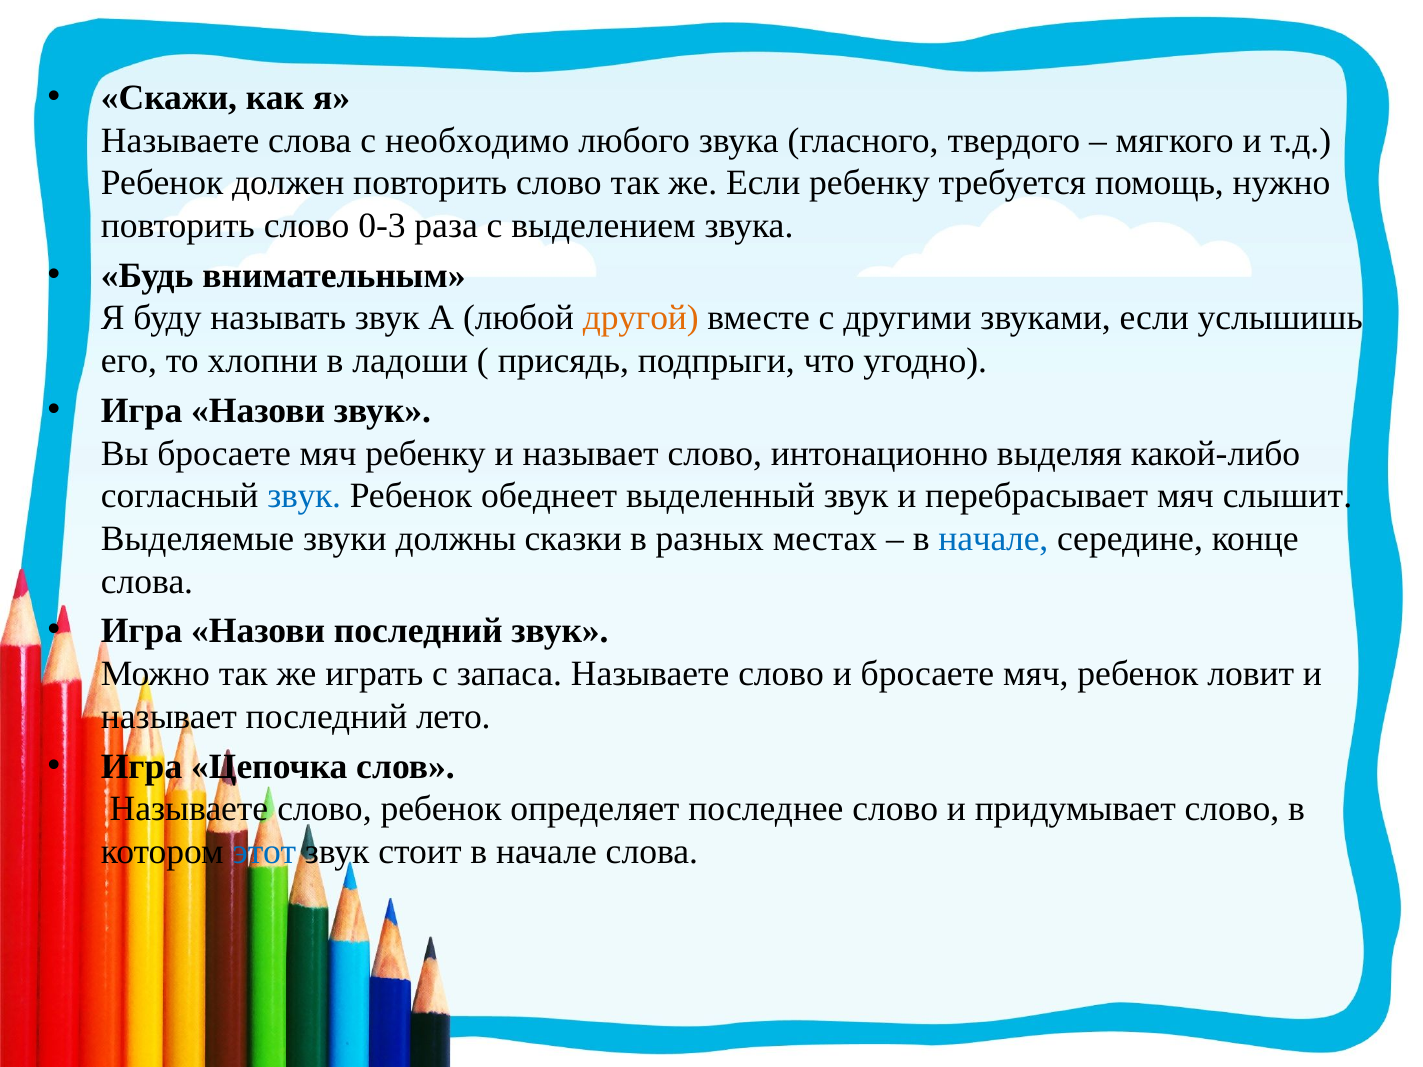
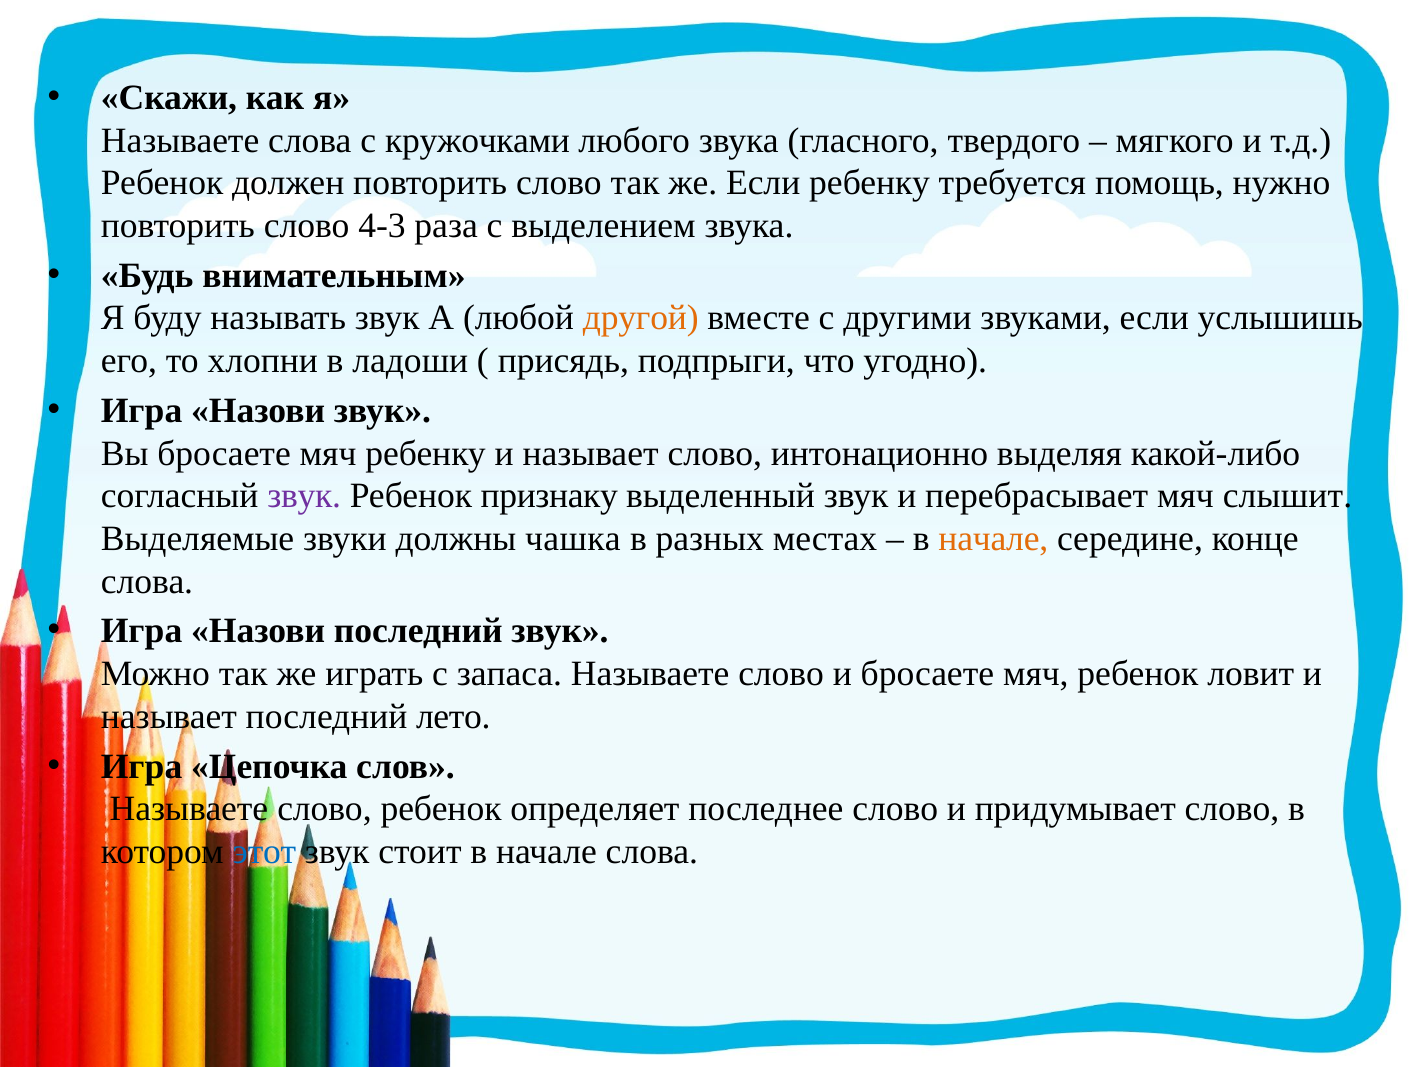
необходимо: необходимо -> кружочками
0-3: 0-3 -> 4-3
звук at (304, 496) colour: blue -> purple
обеднеет: обеднеет -> признаку
сказки: сказки -> чашка
начале at (993, 539) colour: blue -> orange
